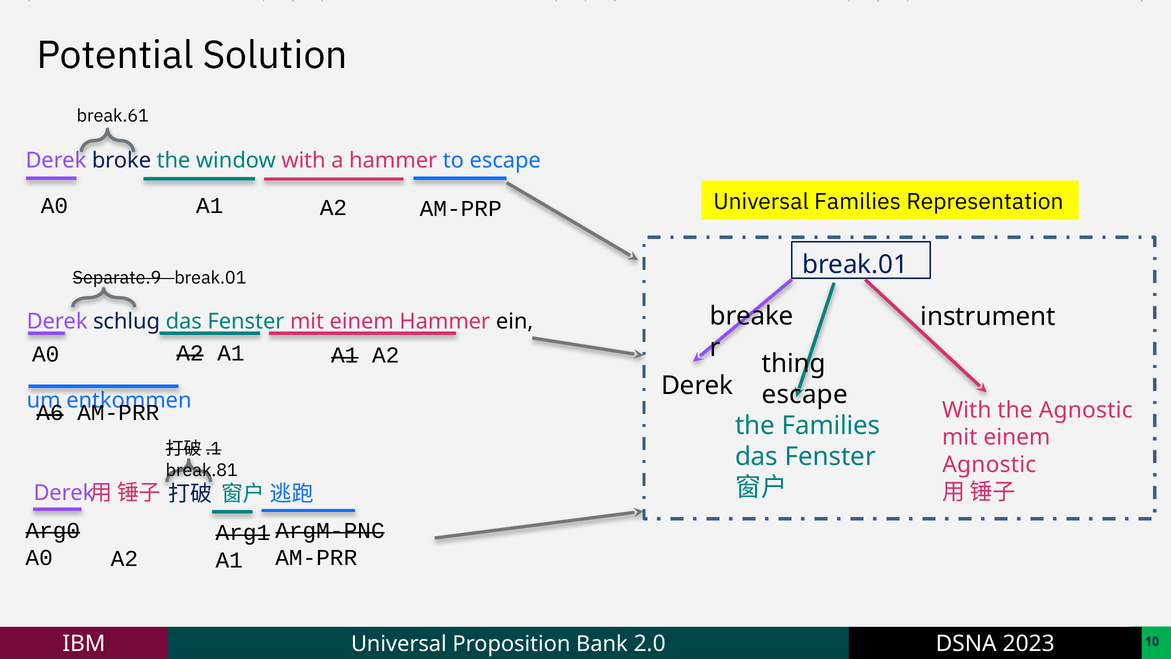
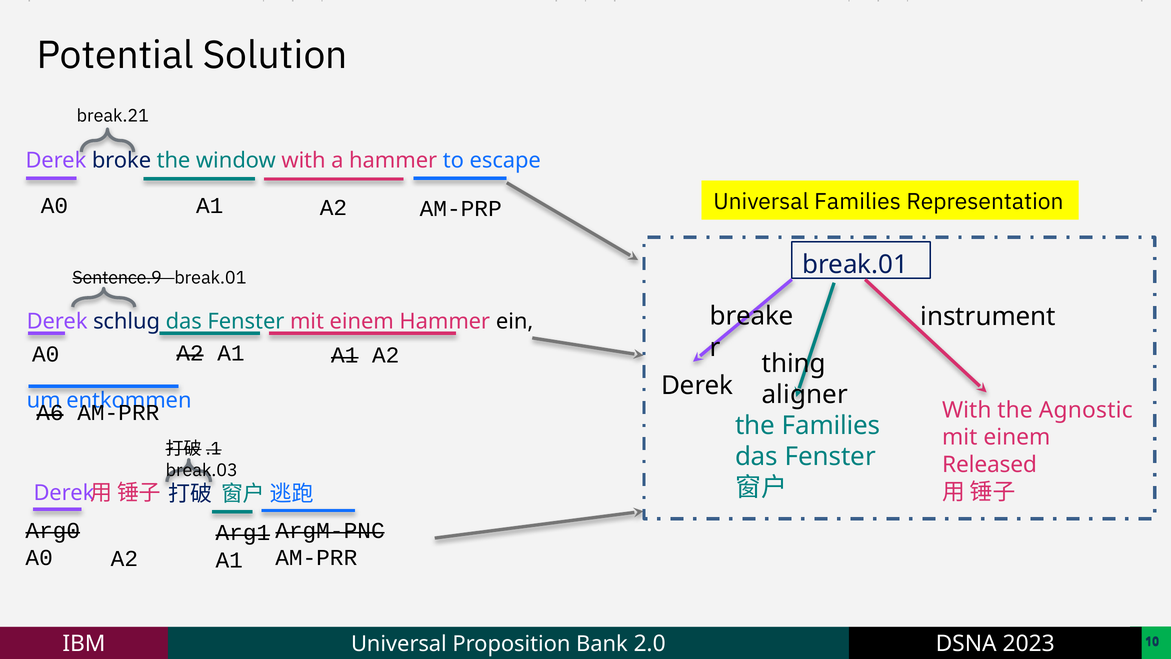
break.61: break.61 -> break.21
Separate.9: Separate.9 -> Sentence.9
escape at (805, 395): escape -> aligner
Agnostic at (989, 465): Agnostic -> Released
break.81: break.81 -> break.03
